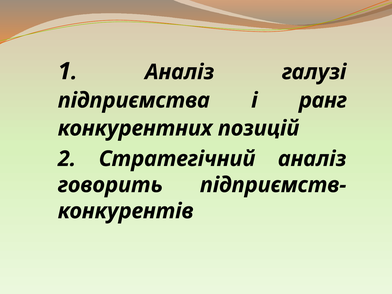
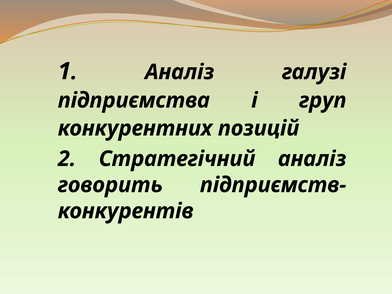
ранг: ранг -> груп
